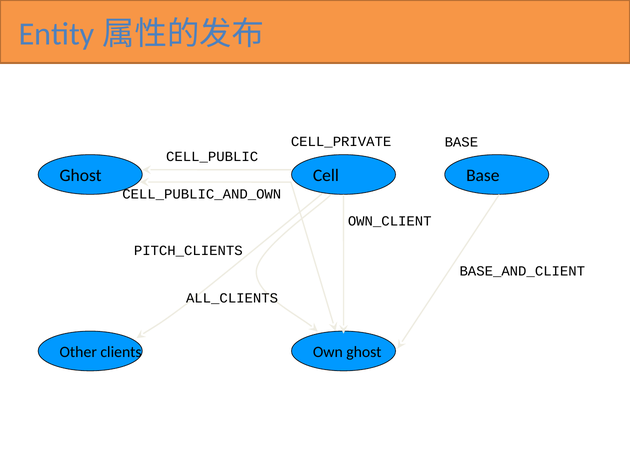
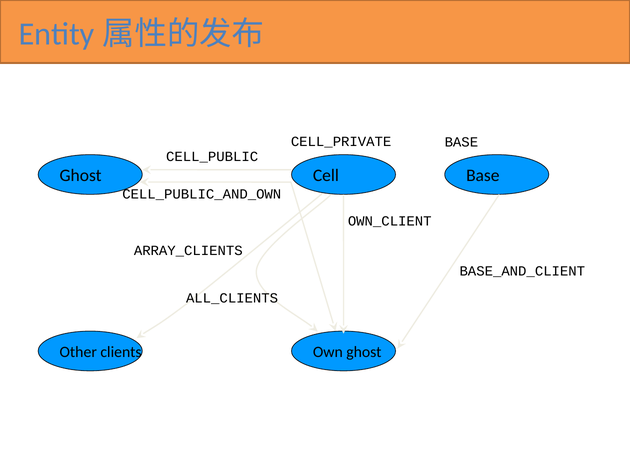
PITCH_CLIENTS: PITCH_CLIENTS -> ARRAY_CLIENTS
